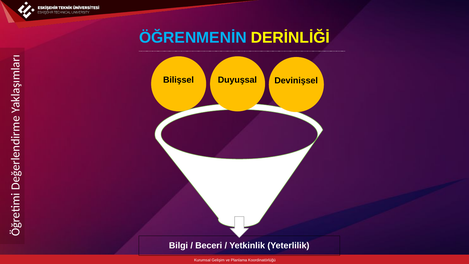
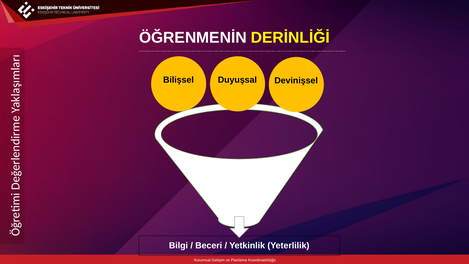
ÖĞRENMENİN colour: light blue -> white
